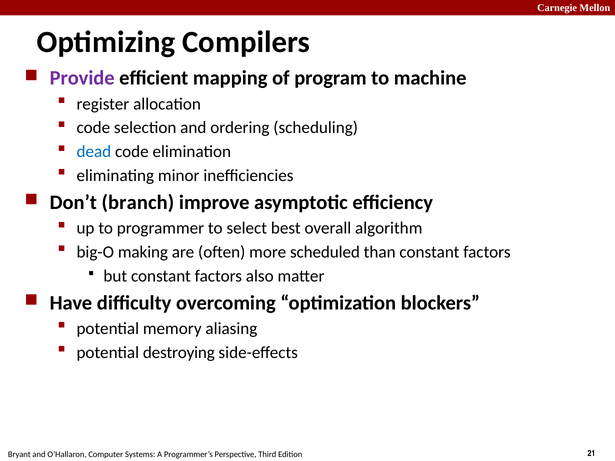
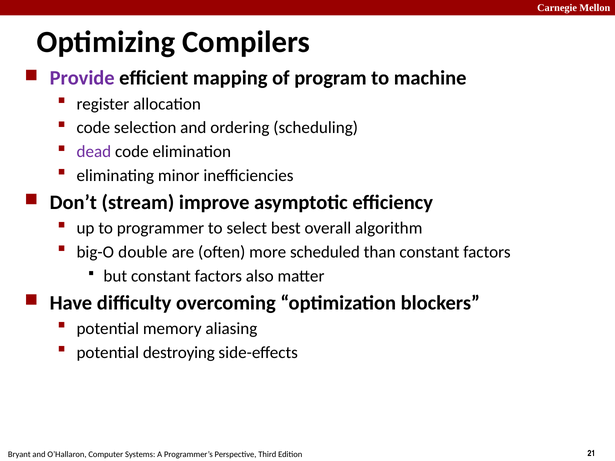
dead colour: blue -> purple
branch: branch -> stream
making: making -> double
